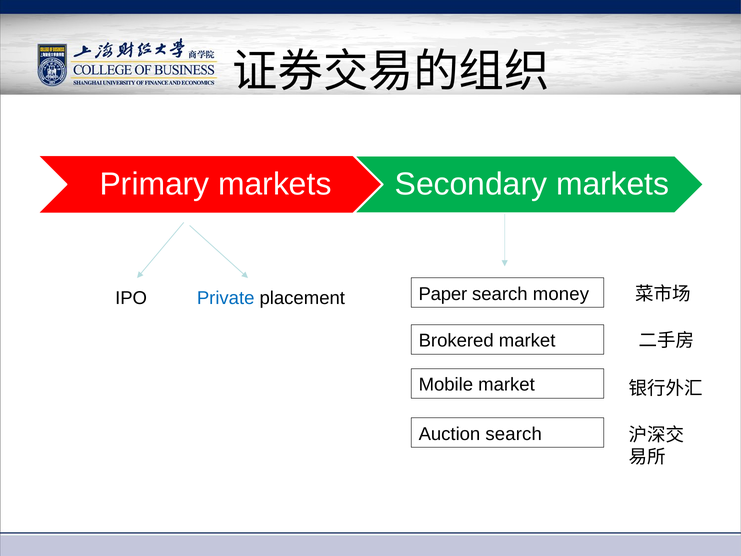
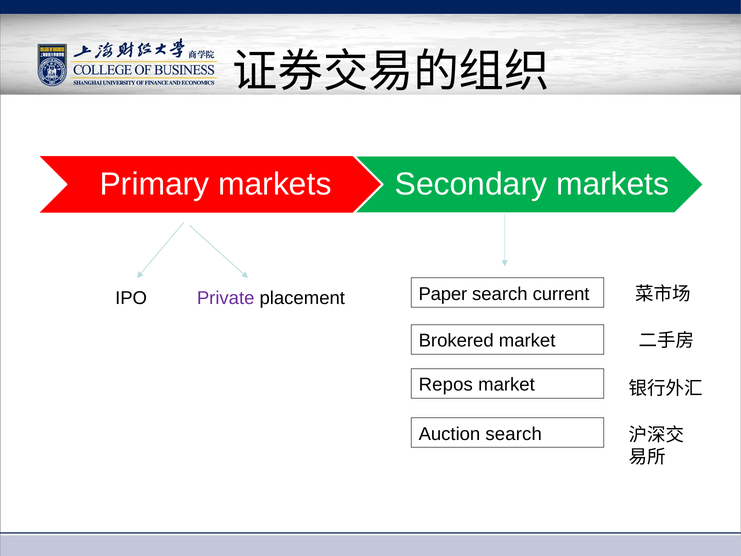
Private colour: blue -> purple
money: money -> current
Mobile: Mobile -> Repos
